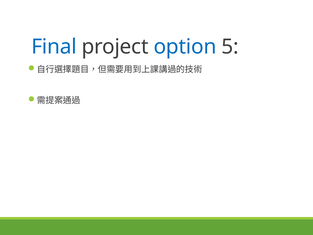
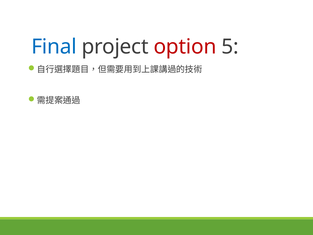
option colour: blue -> red
